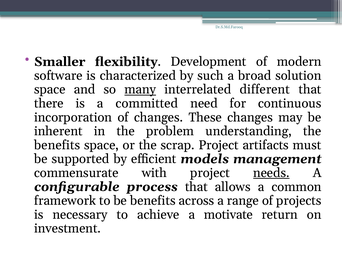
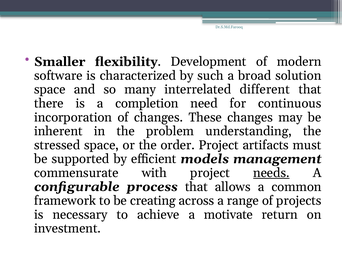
many underline: present -> none
committed: committed -> completion
benefits at (57, 145): benefits -> stressed
scrap: scrap -> order
be benefits: benefits -> creating
